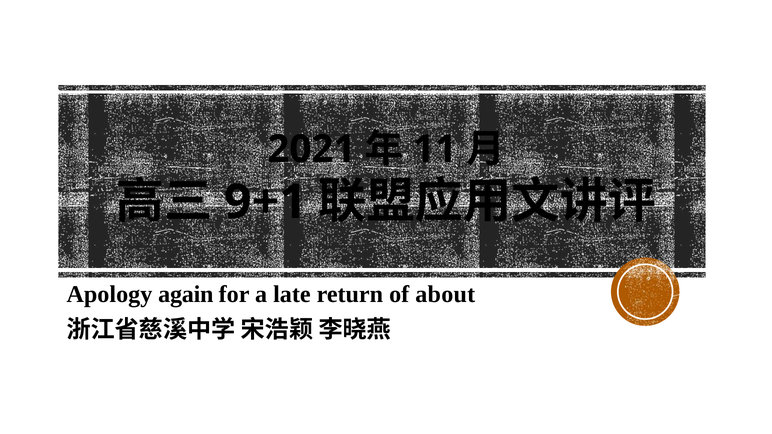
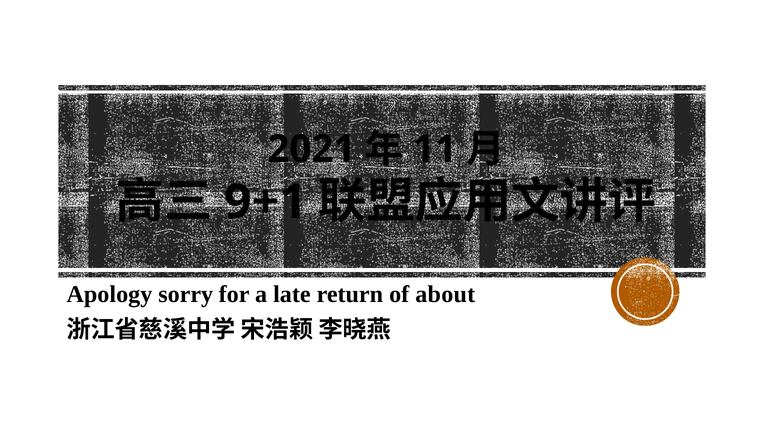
again: again -> sorry
